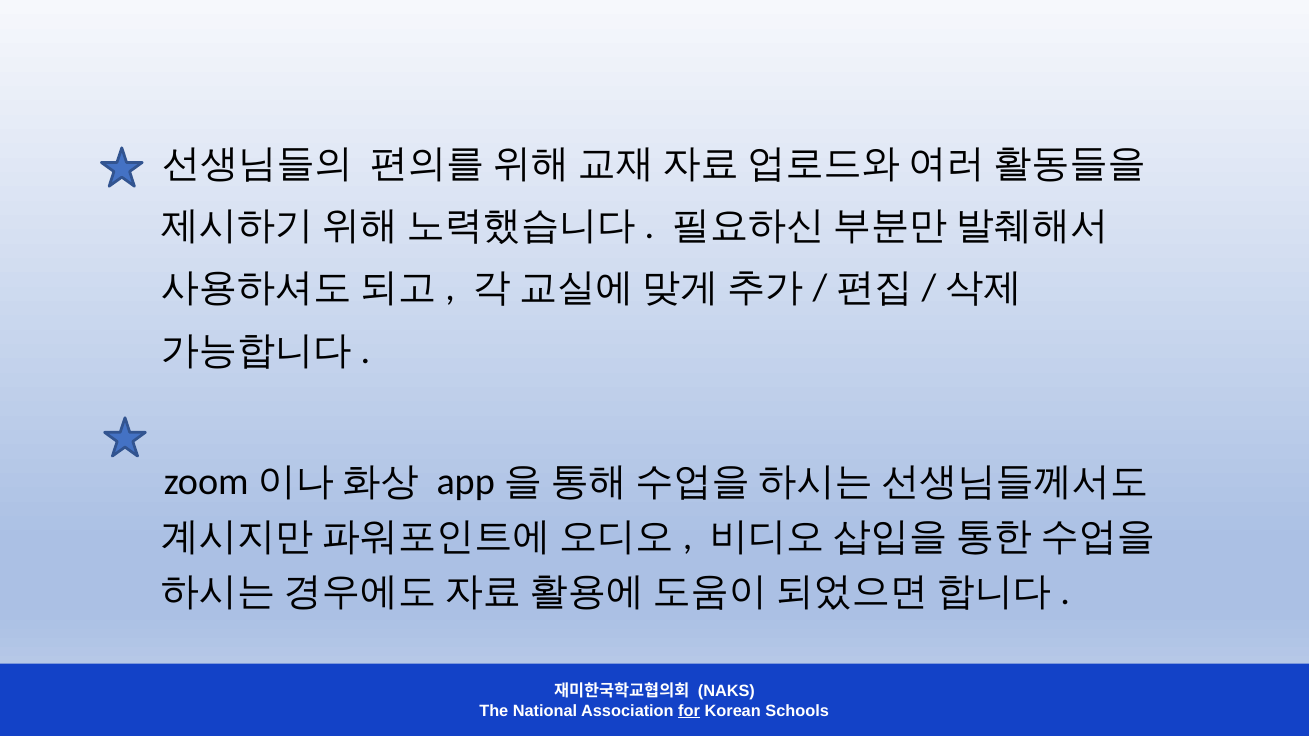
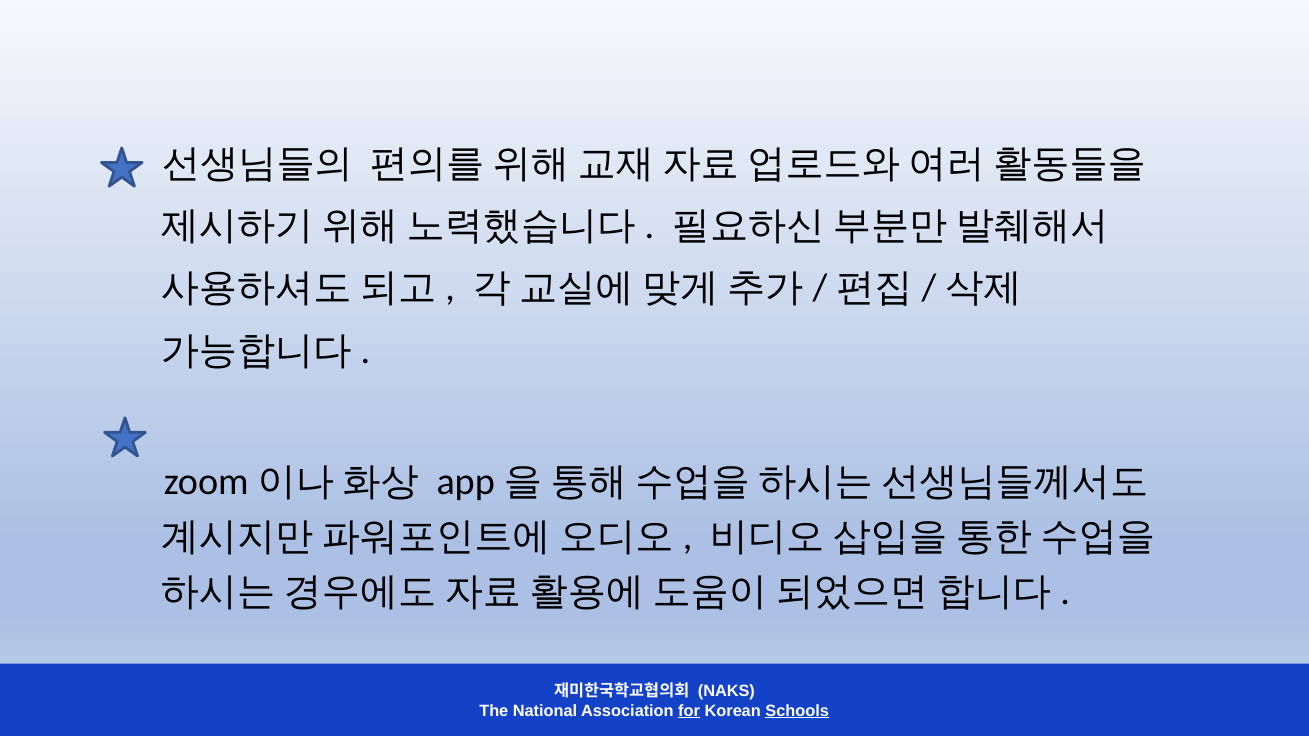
Schools underline: none -> present
